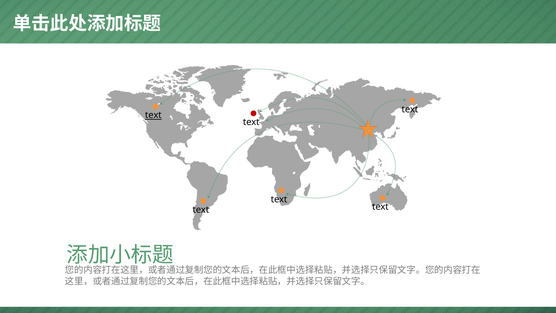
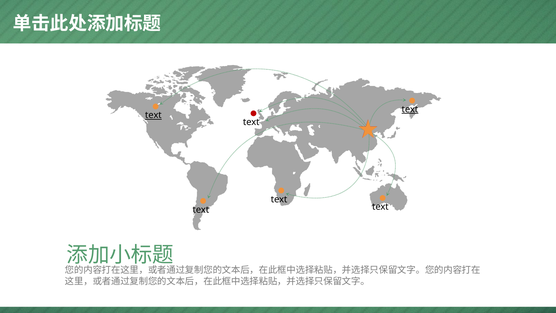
text at (410, 109) underline: none -> present
